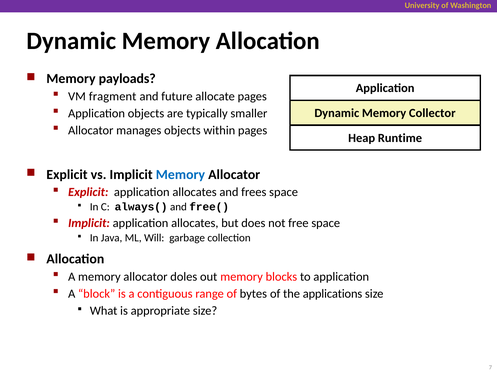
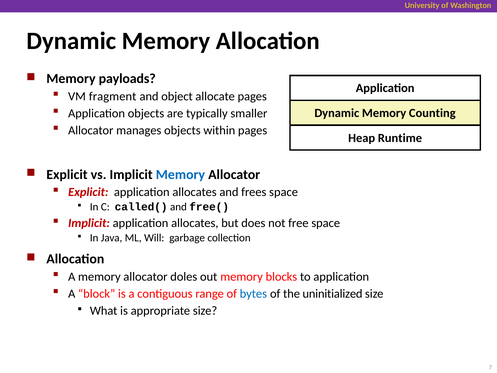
future: future -> object
Collector: Collector -> Counting
always(: always( -> called(
bytes colour: black -> blue
applications: applications -> uninitialized
